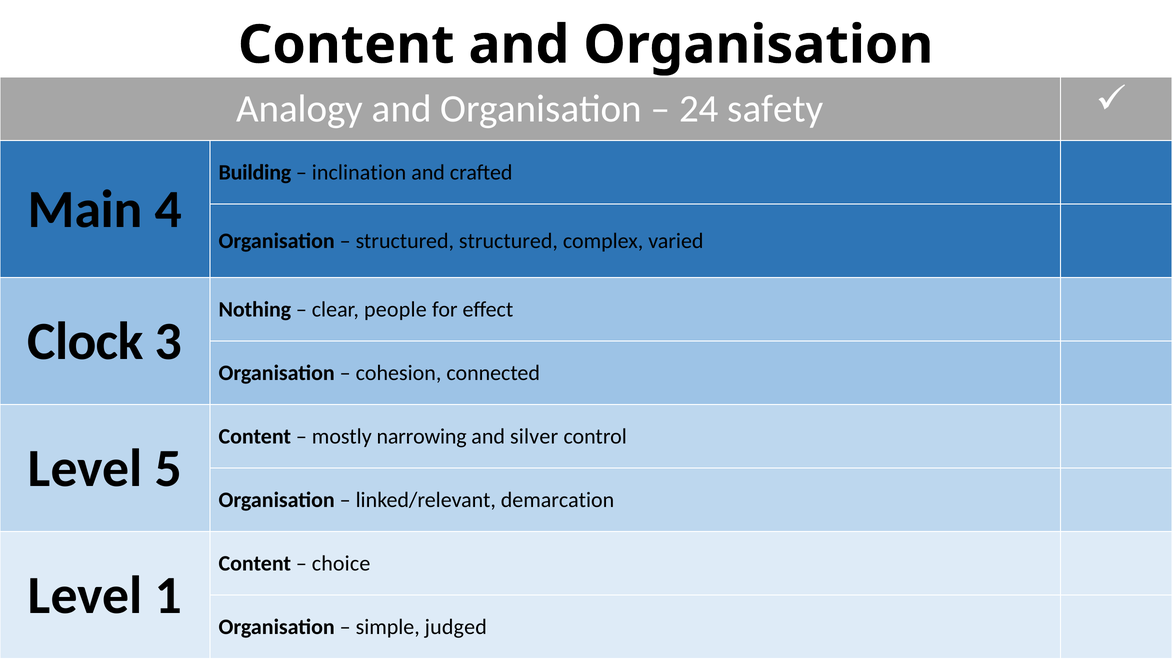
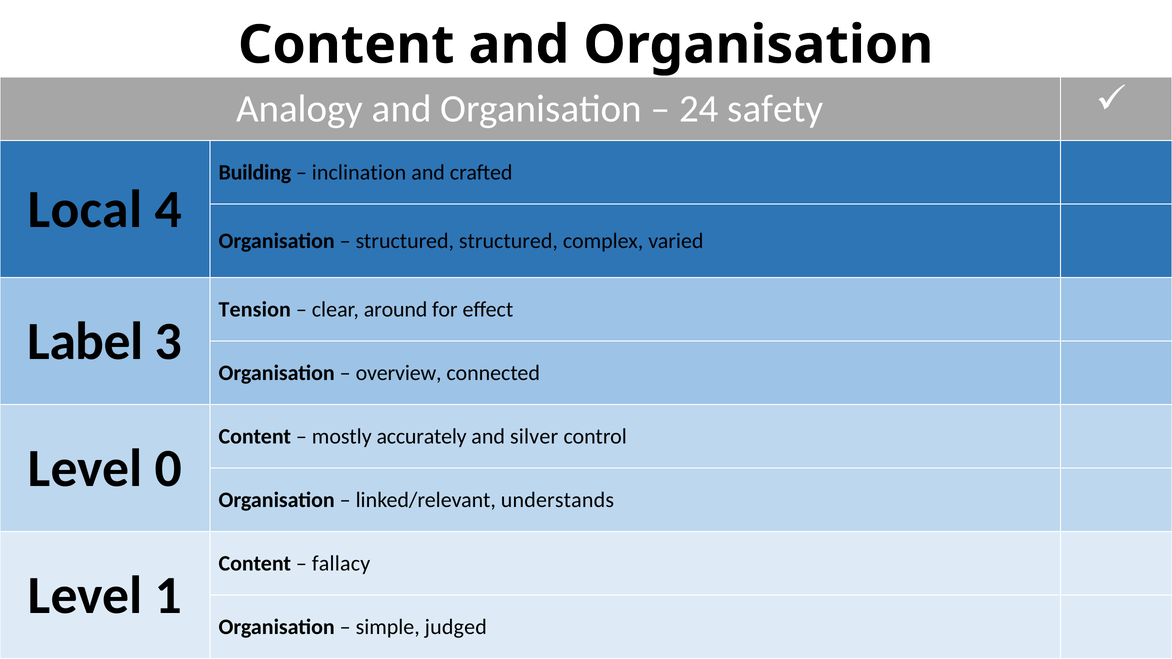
Main: Main -> Local
Nothing: Nothing -> Tension
people: people -> around
Clock: Clock -> Label
cohesion: cohesion -> overview
narrowing: narrowing -> accurately
5: 5 -> 0
demarcation: demarcation -> understands
choice: choice -> fallacy
